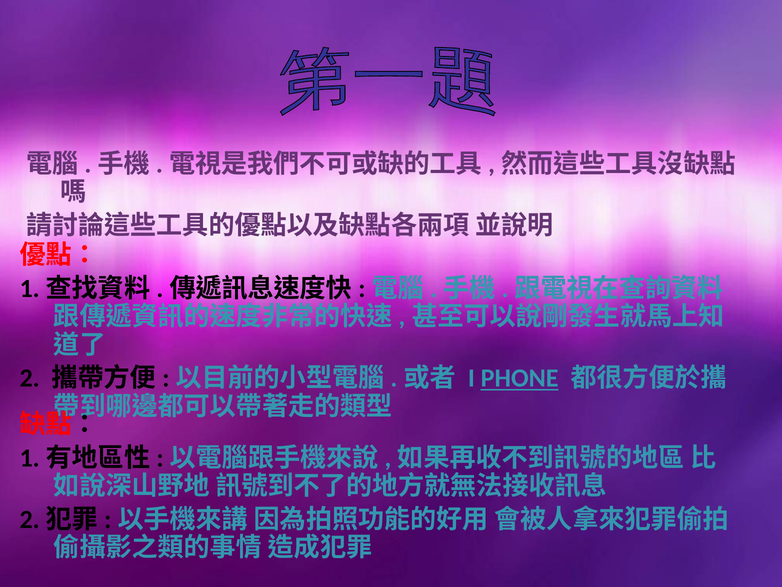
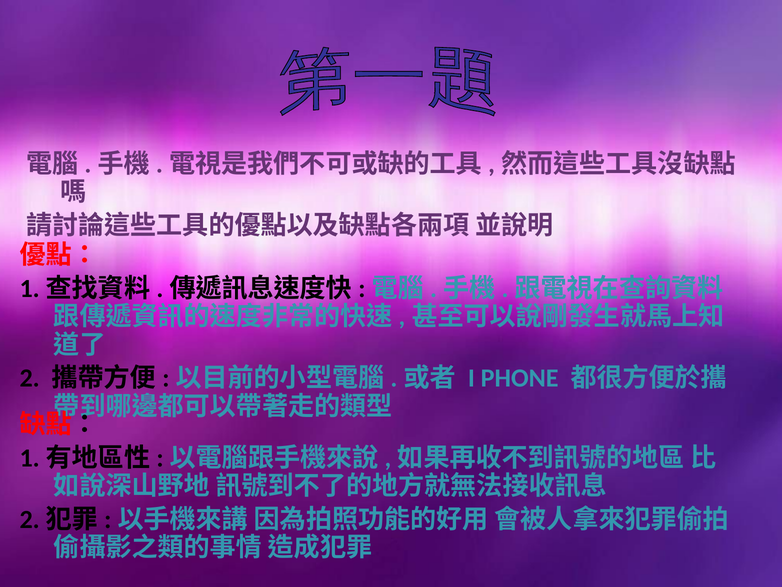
PHONE underline: present -> none
